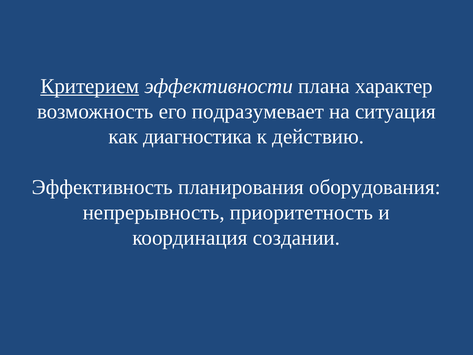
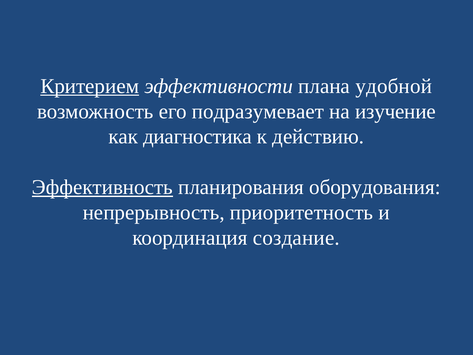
характер: характер -> удобной
ситуация: ситуация -> изучение
Эффективность underline: none -> present
создании: создании -> создание
